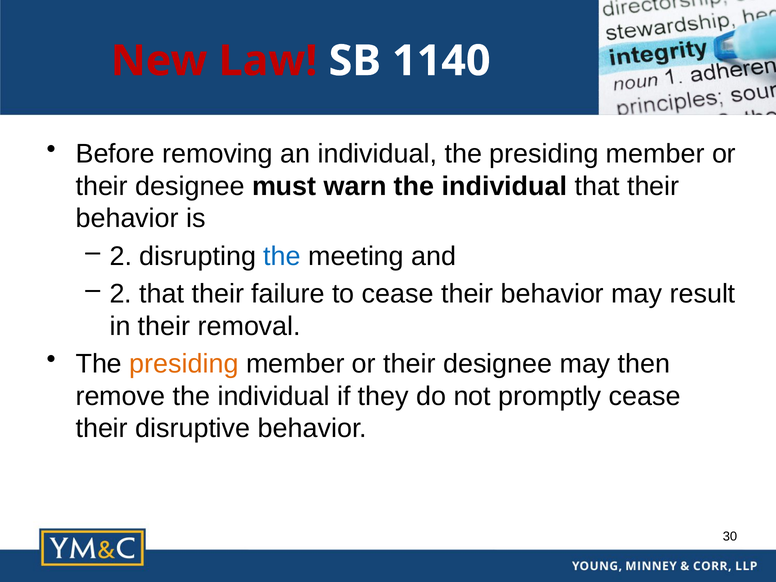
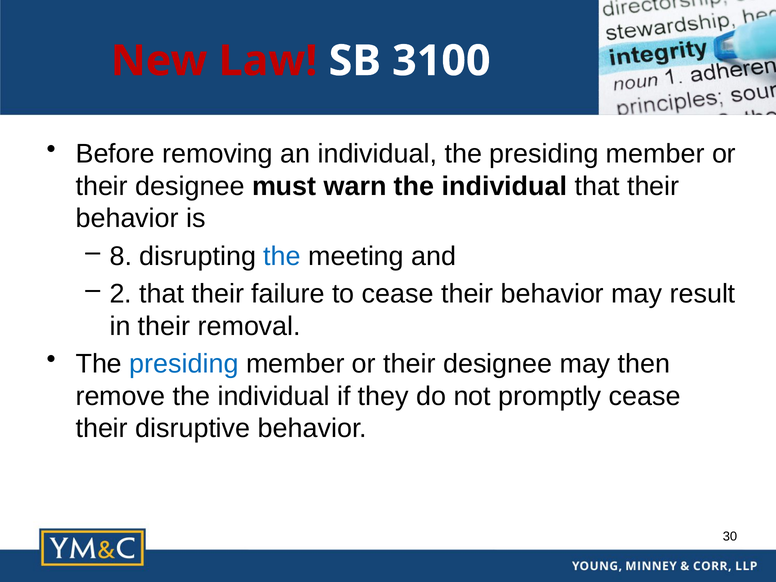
1140: 1140 -> 3100
2 at (121, 256): 2 -> 8
presiding at (184, 364) colour: orange -> blue
